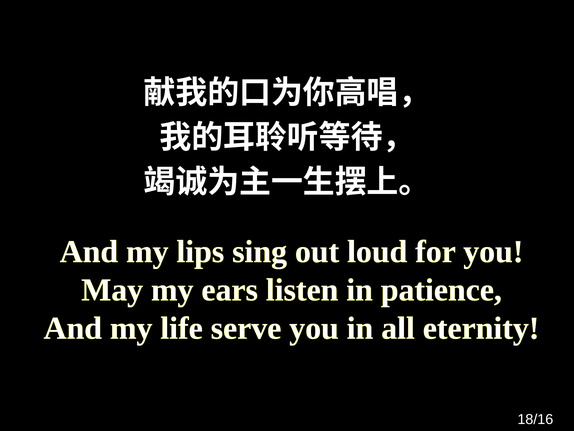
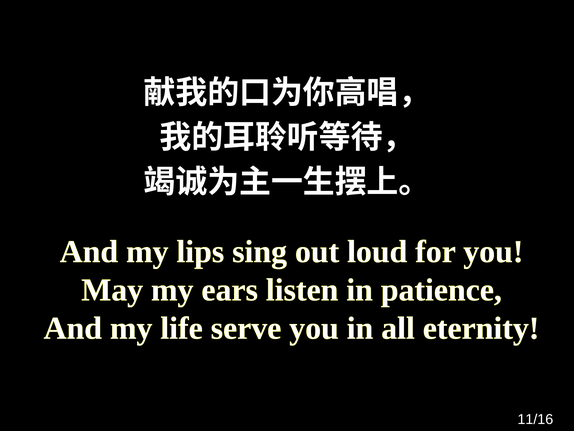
18/16: 18/16 -> 11/16
